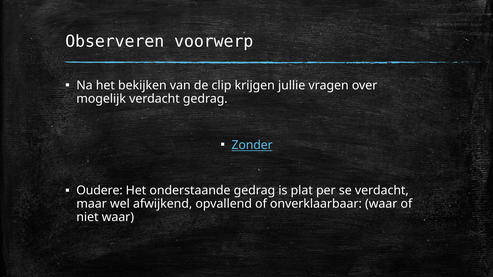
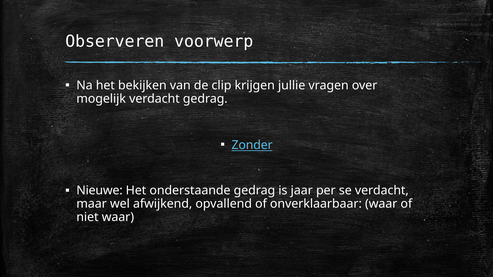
Oudere: Oudere -> Nieuwe
plat: plat -> jaar
